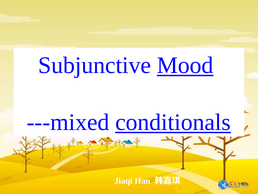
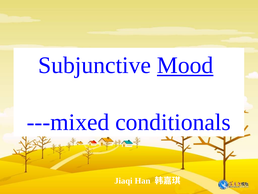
conditionals underline: present -> none
